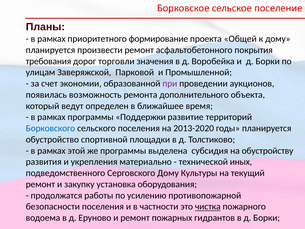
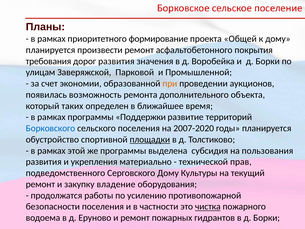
дорог торговли: торговли -> развития
при colour: purple -> orange
ведут: ведут -> таких
2013-2020: 2013-2020 -> 2007-2020
площадки underline: none -> present
обустройству: обустройству -> пользования
иных: иных -> прав
установка: установка -> владение
